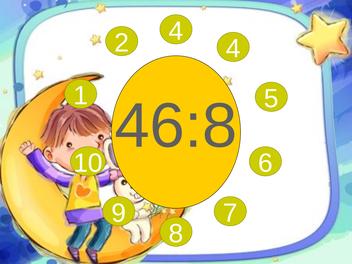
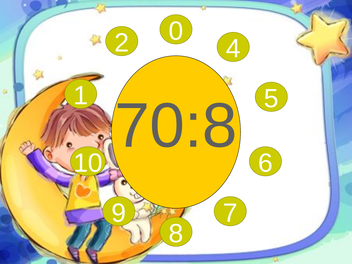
2 4: 4 -> 0
46:8: 46:8 -> 70:8
